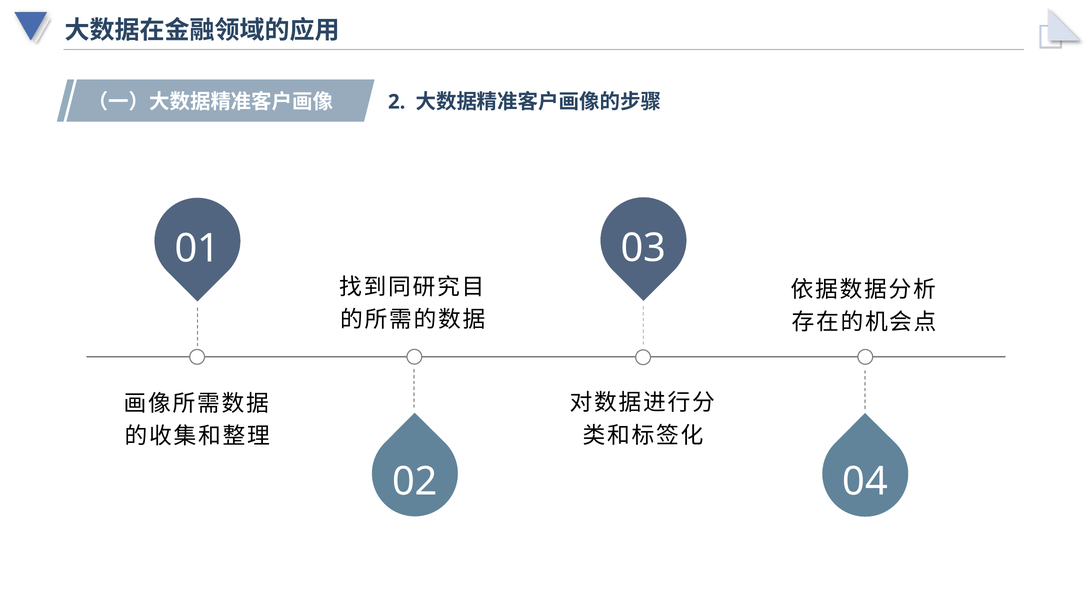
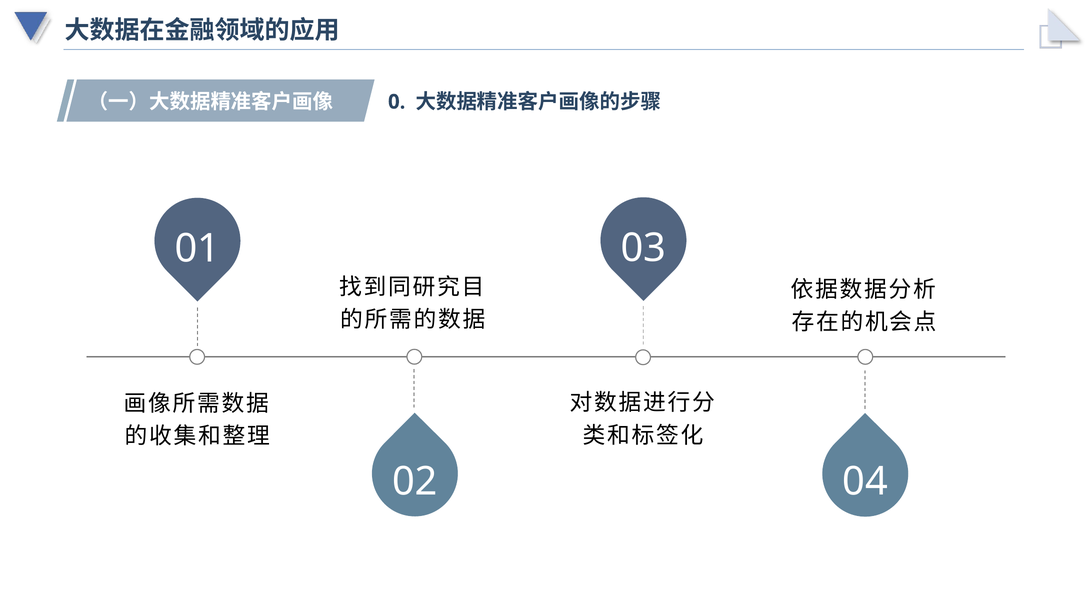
2: 2 -> 0
